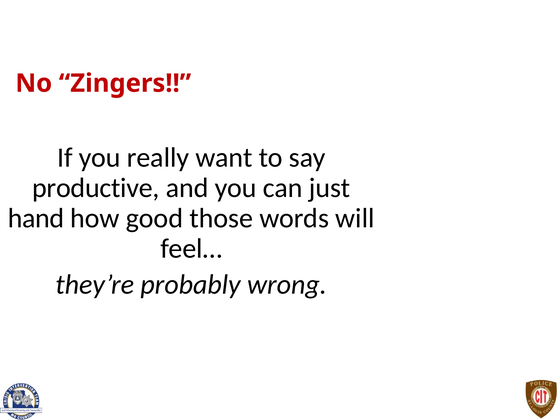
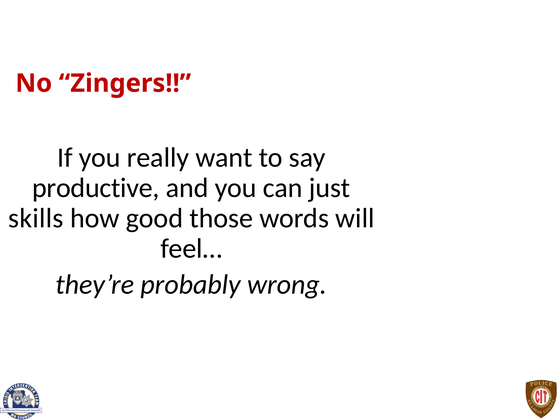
hand: hand -> skills
